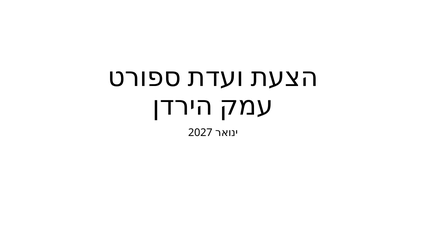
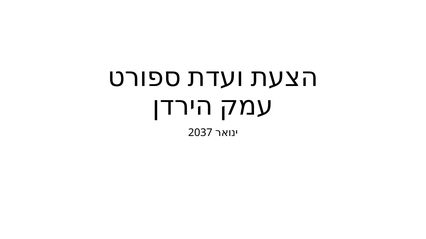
2027: 2027 -> 2037
